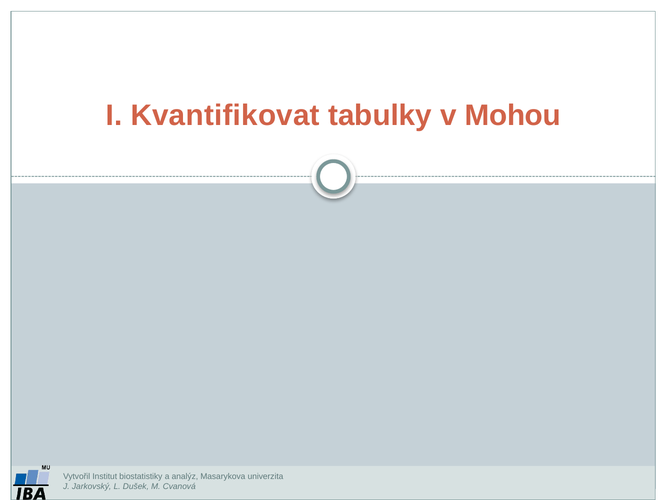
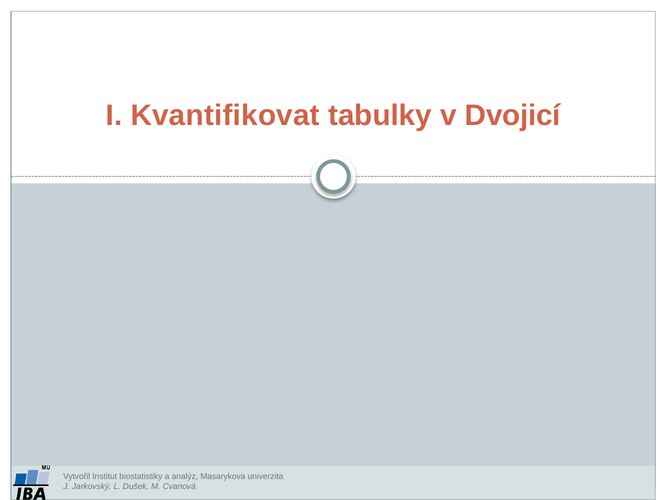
Mohou: Mohou -> Dvojicí
